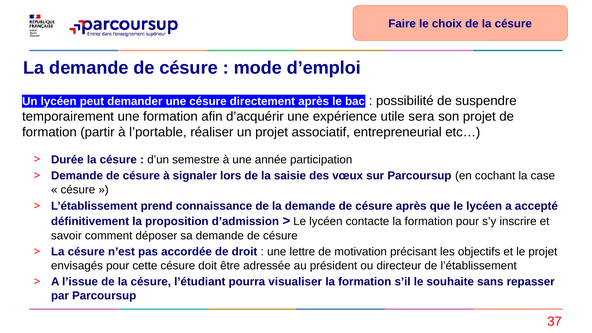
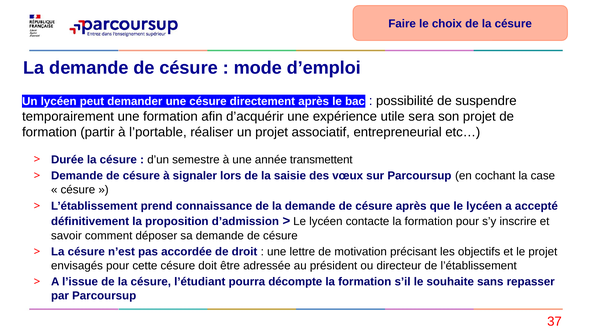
participation: participation -> transmettent
visualiser: visualiser -> décompte
